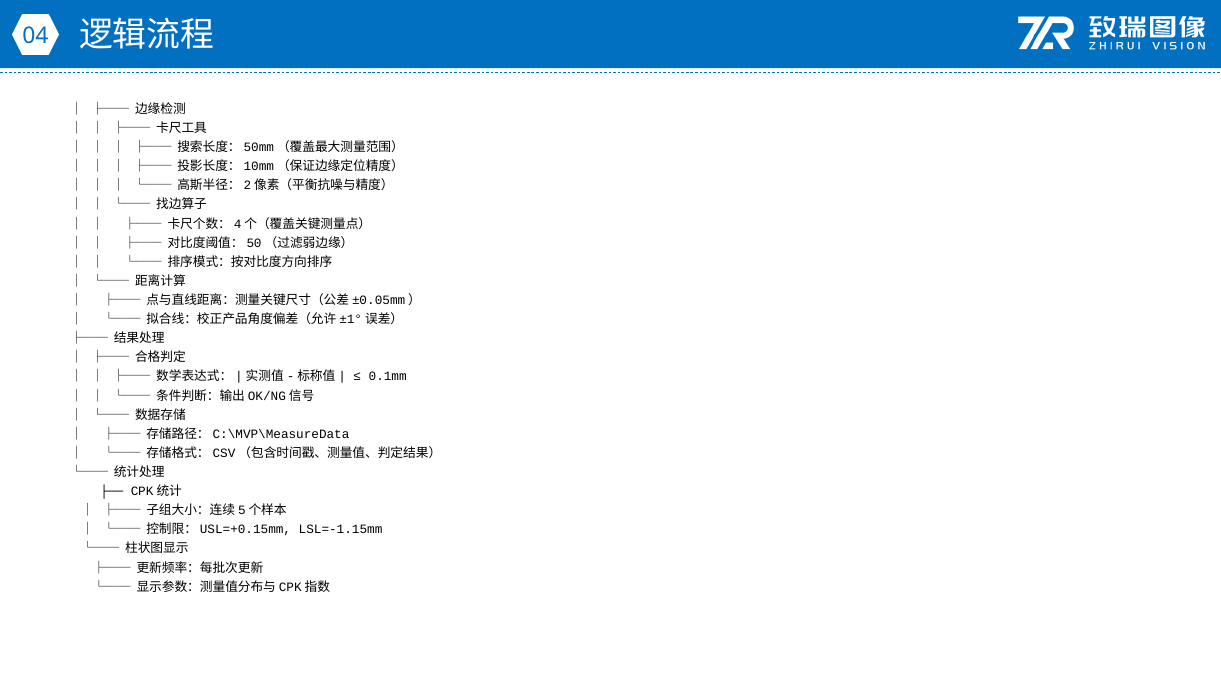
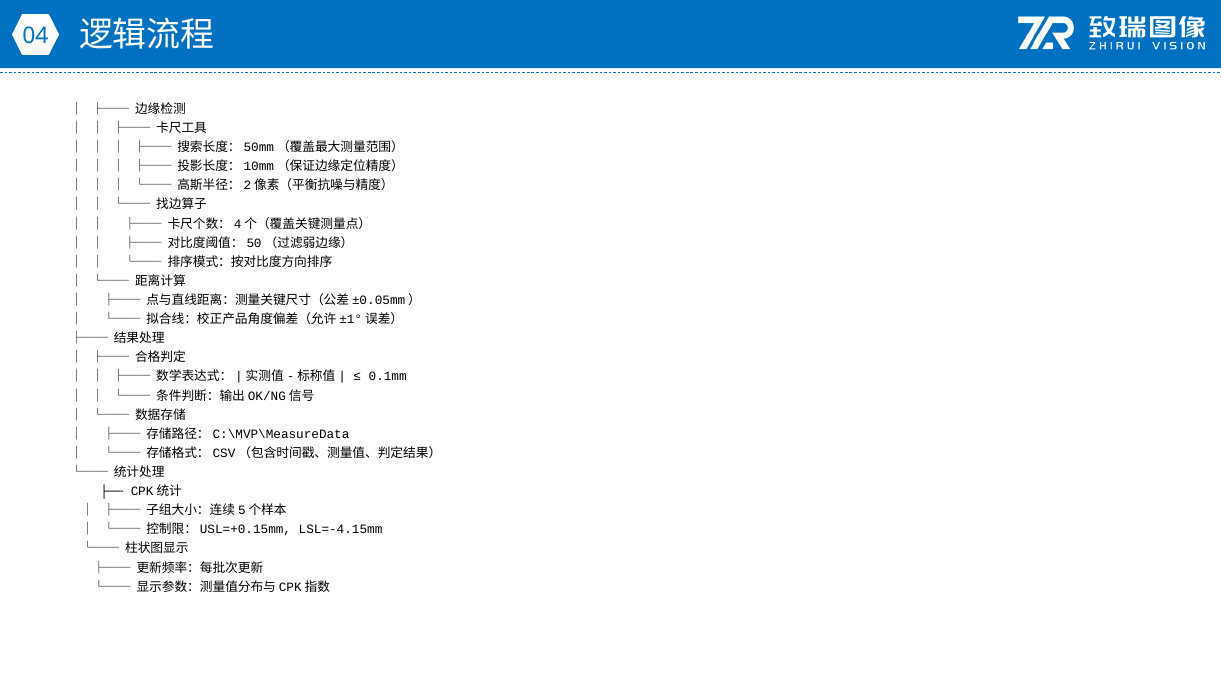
LSL=-1.15mm: LSL=-1.15mm -> LSL=-4.15mm
